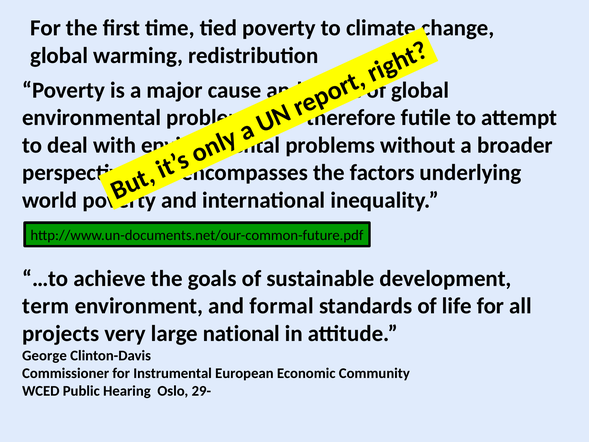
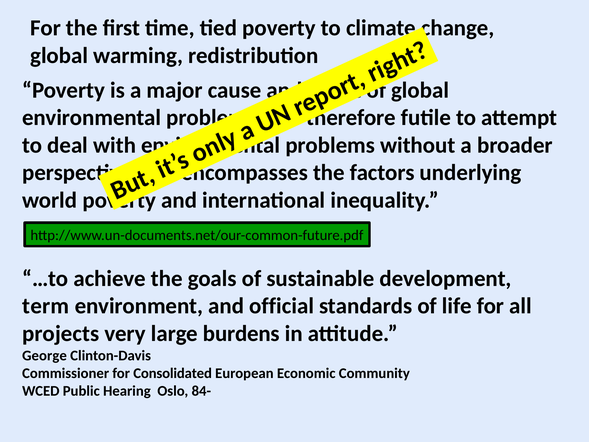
formal: formal -> official
national: national -> burdens
Instrumental: Instrumental -> Consolidated
29-: 29- -> 84-
